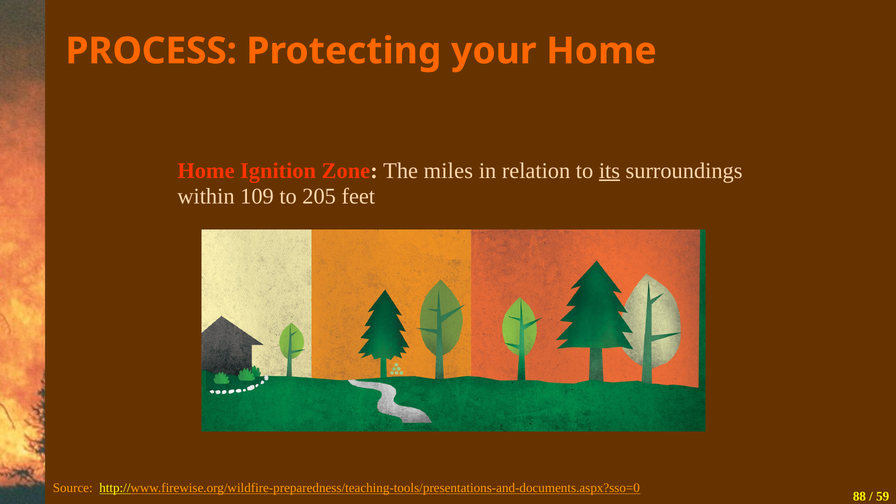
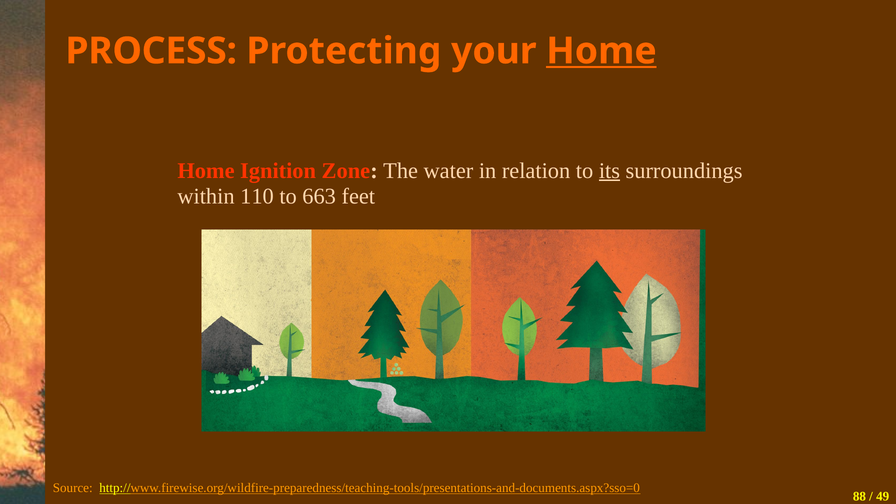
Home at (601, 51) underline: none -> present
miles: miles -> water
109: 109 -> 110
205: 205 -> 663
59: 59 -> 49
